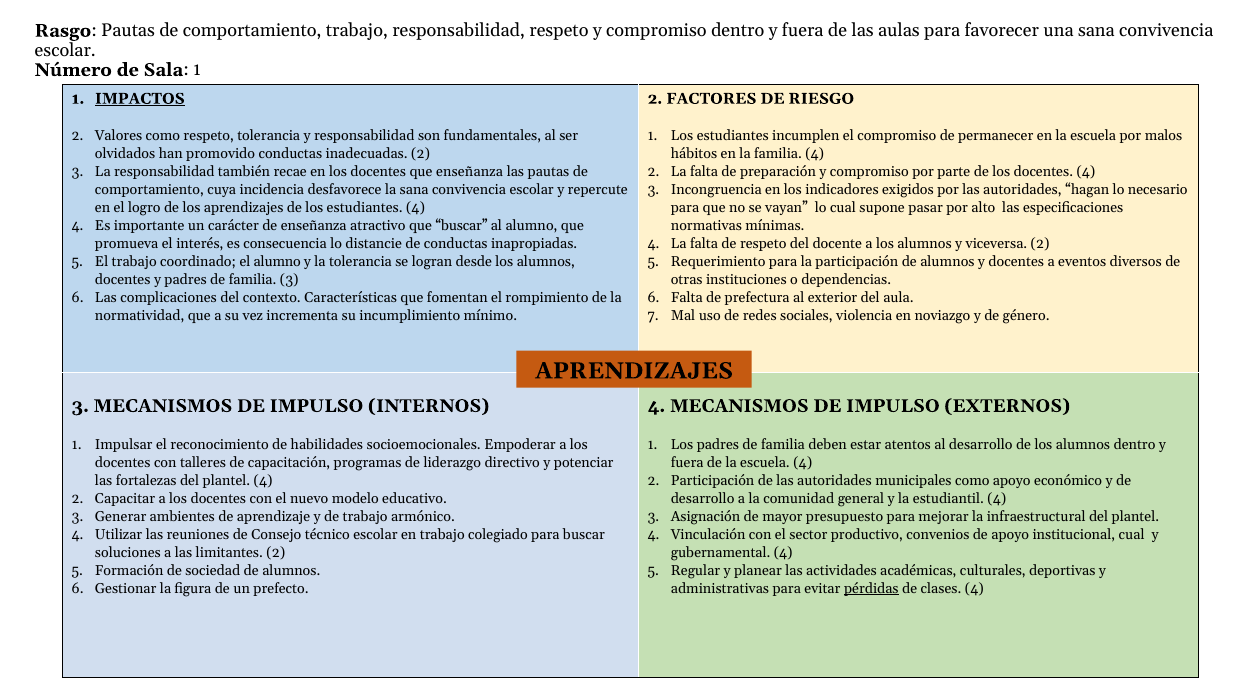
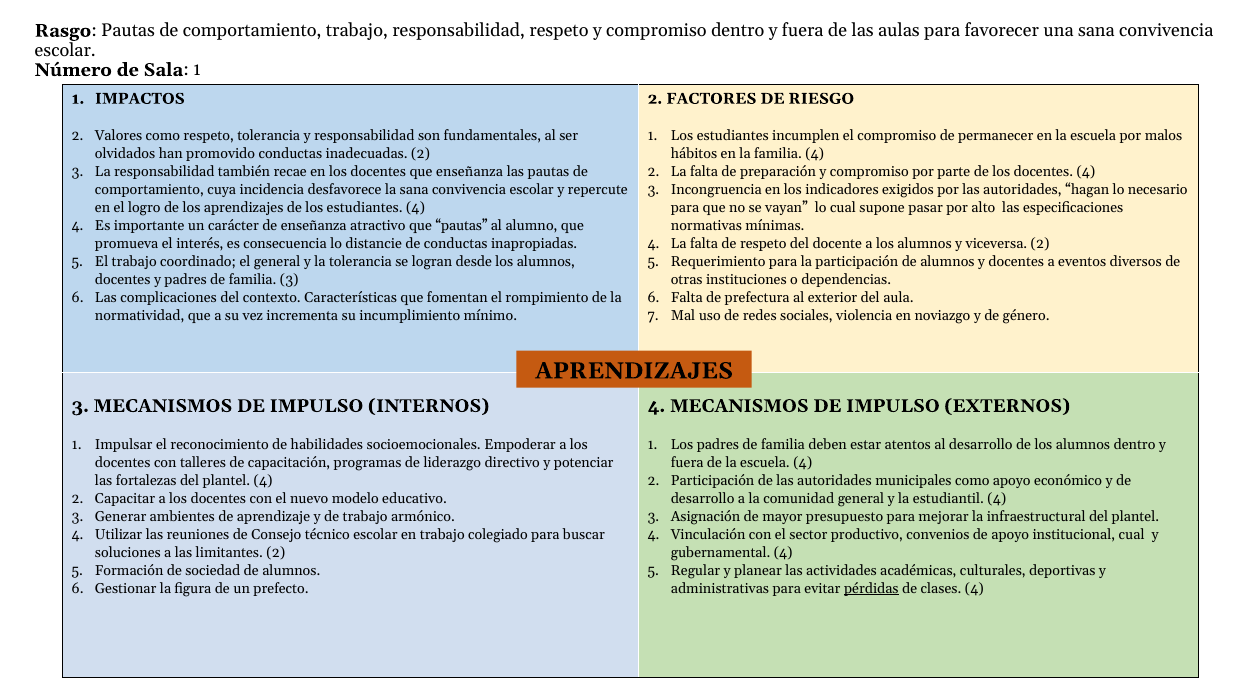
IMPACTOS underline: present -> none
que buscar: buscar -> pautas
el alumno: alumno -> general
